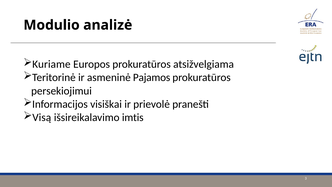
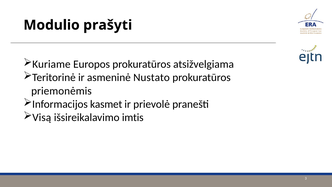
analizė: analizė -> prašyti
Pajamos: Pajamos -> Nustato
persekiojimui: persekiojimui -> priemonėmis
visiškai: visiškai -> kasmet
